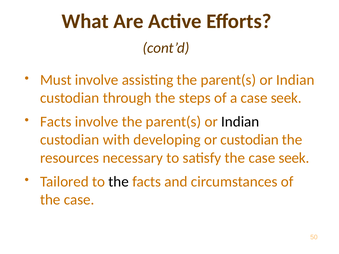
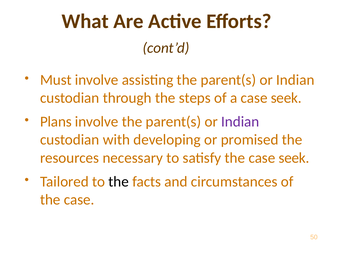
Facts at (56, 122): Facts -> Plans
Indian at (240, 122) colour: black -> purple
or custodian: custodian -> promised
